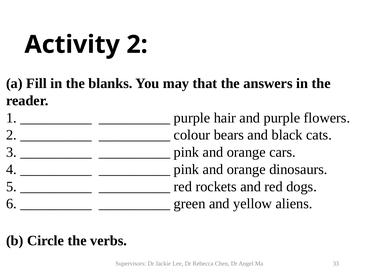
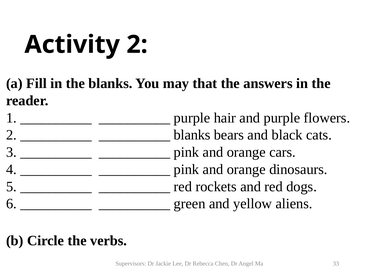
colour at (192, 135): colour -> blanks
